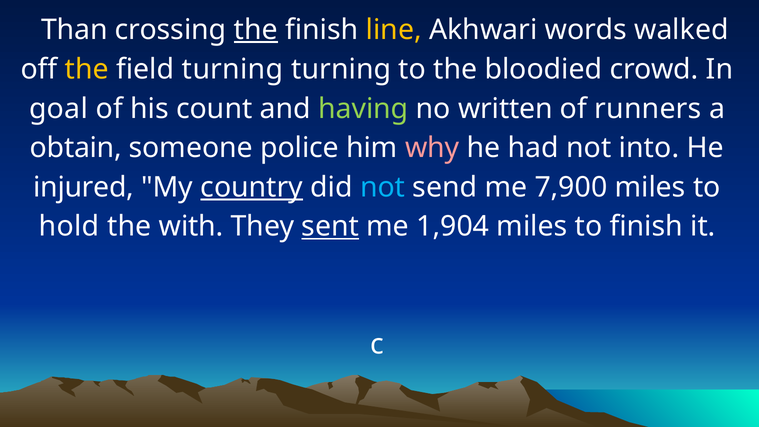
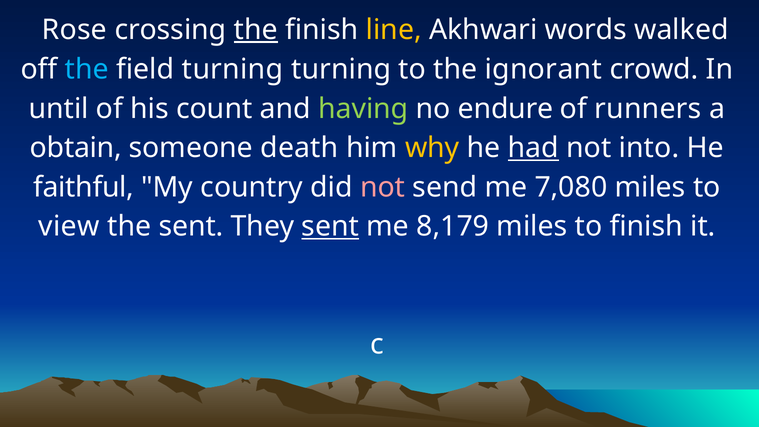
Than: Than -> Rose
the at (87, 69) colour: yellow -> light blue
bloodied: bloodied -> ignorant
goal: goal -> until
written: written -> endure
police: police -> death
why colour: pink -> yellow
had underline: none -> present
injured: injured -> faithful
country underline: present -> none
not at (383, 187) colour: light blue -> pink
7,900: 7,900 -> 7,080
hold: hold -> view
the with: with -> sent
1,904: 1,904 -> 8,179
